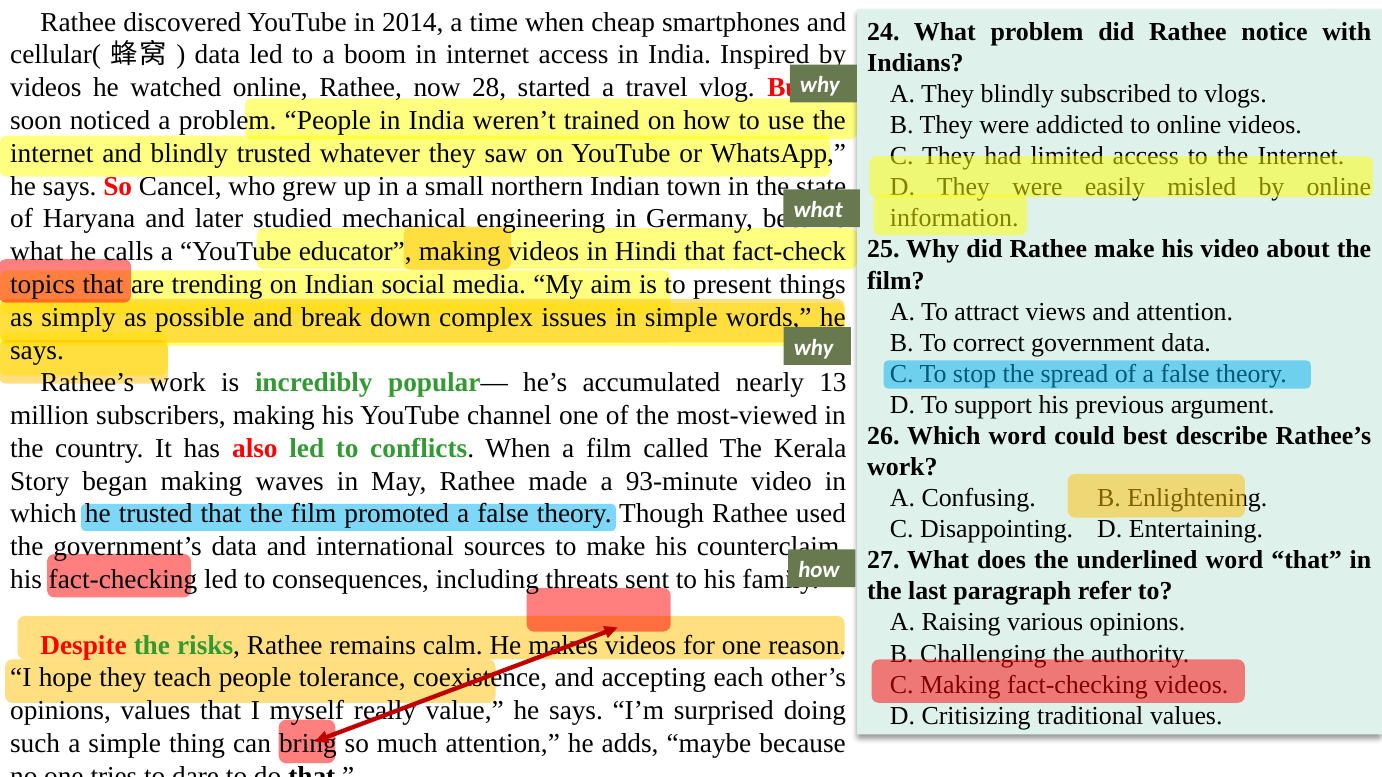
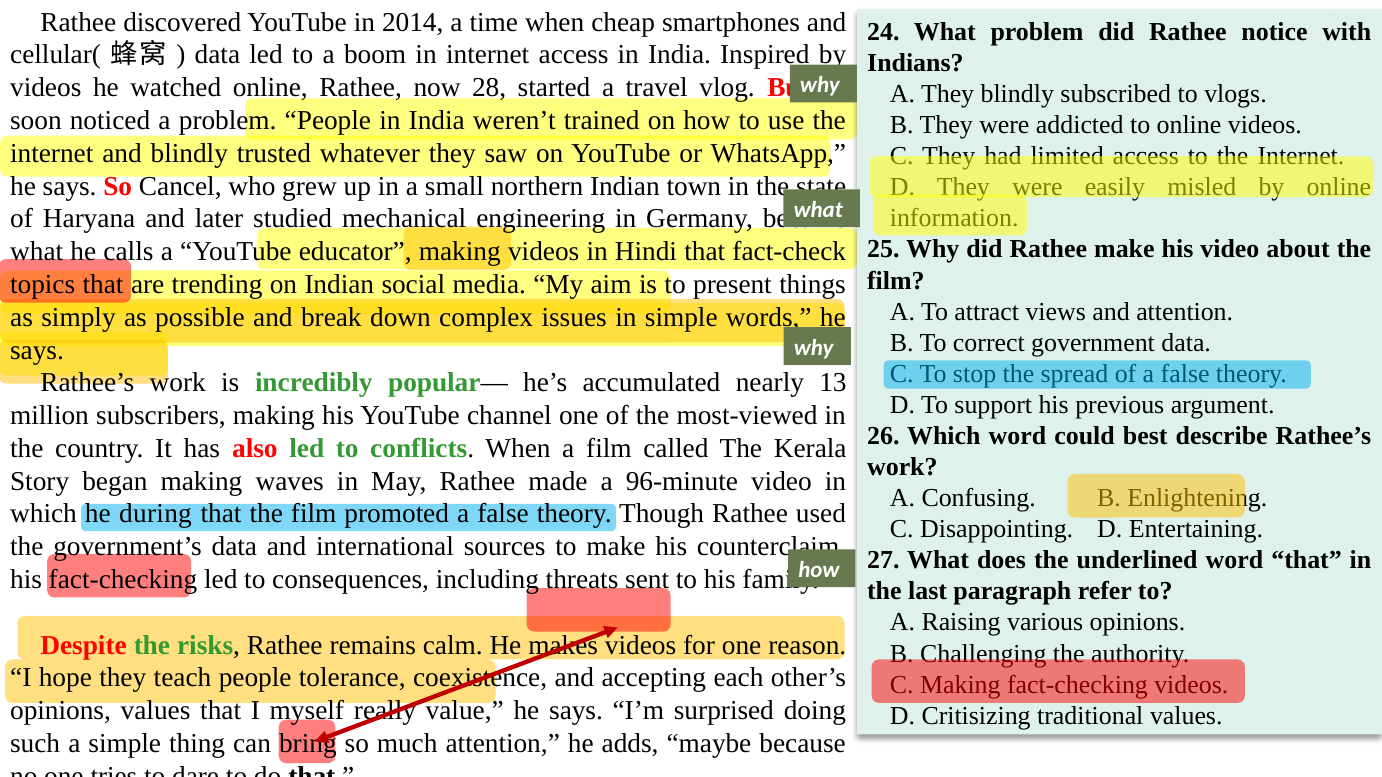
93-minute: 93-minute -> 96-minute
he trusted: trusted -> during
